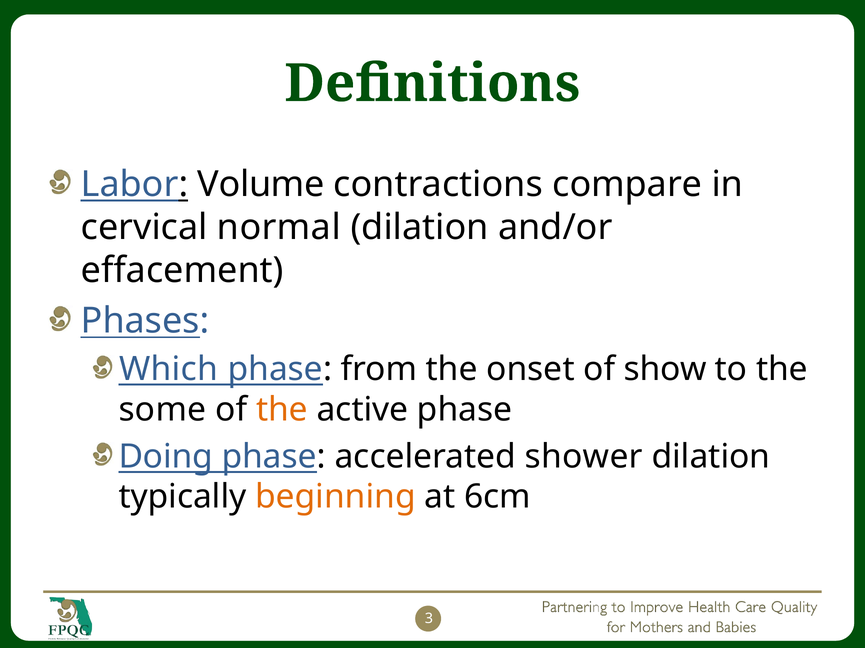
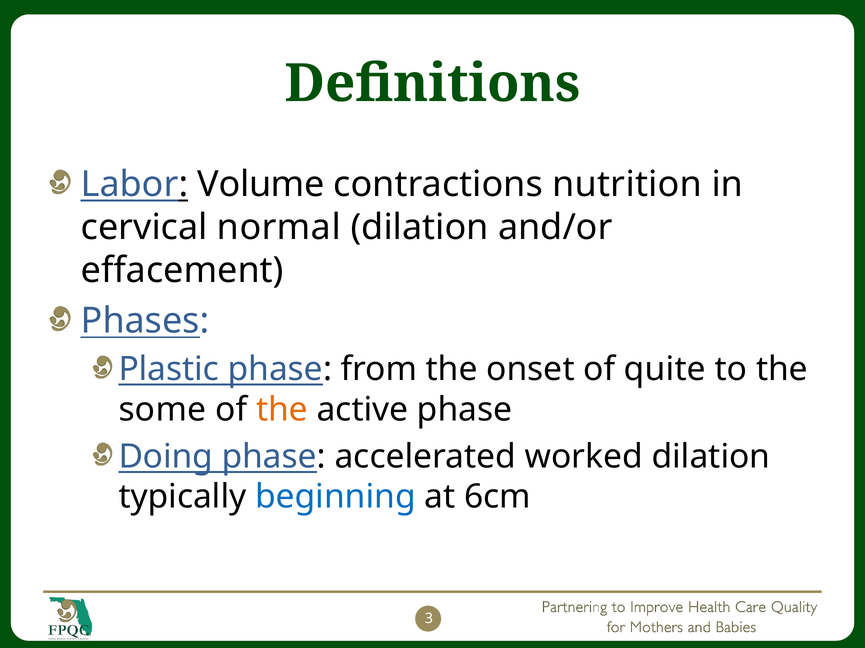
compare: compare -> nutrition
Which: Which -> Plastic
show: show -> quite
shower: shower -> worked
beginning colour: orange -> blue
